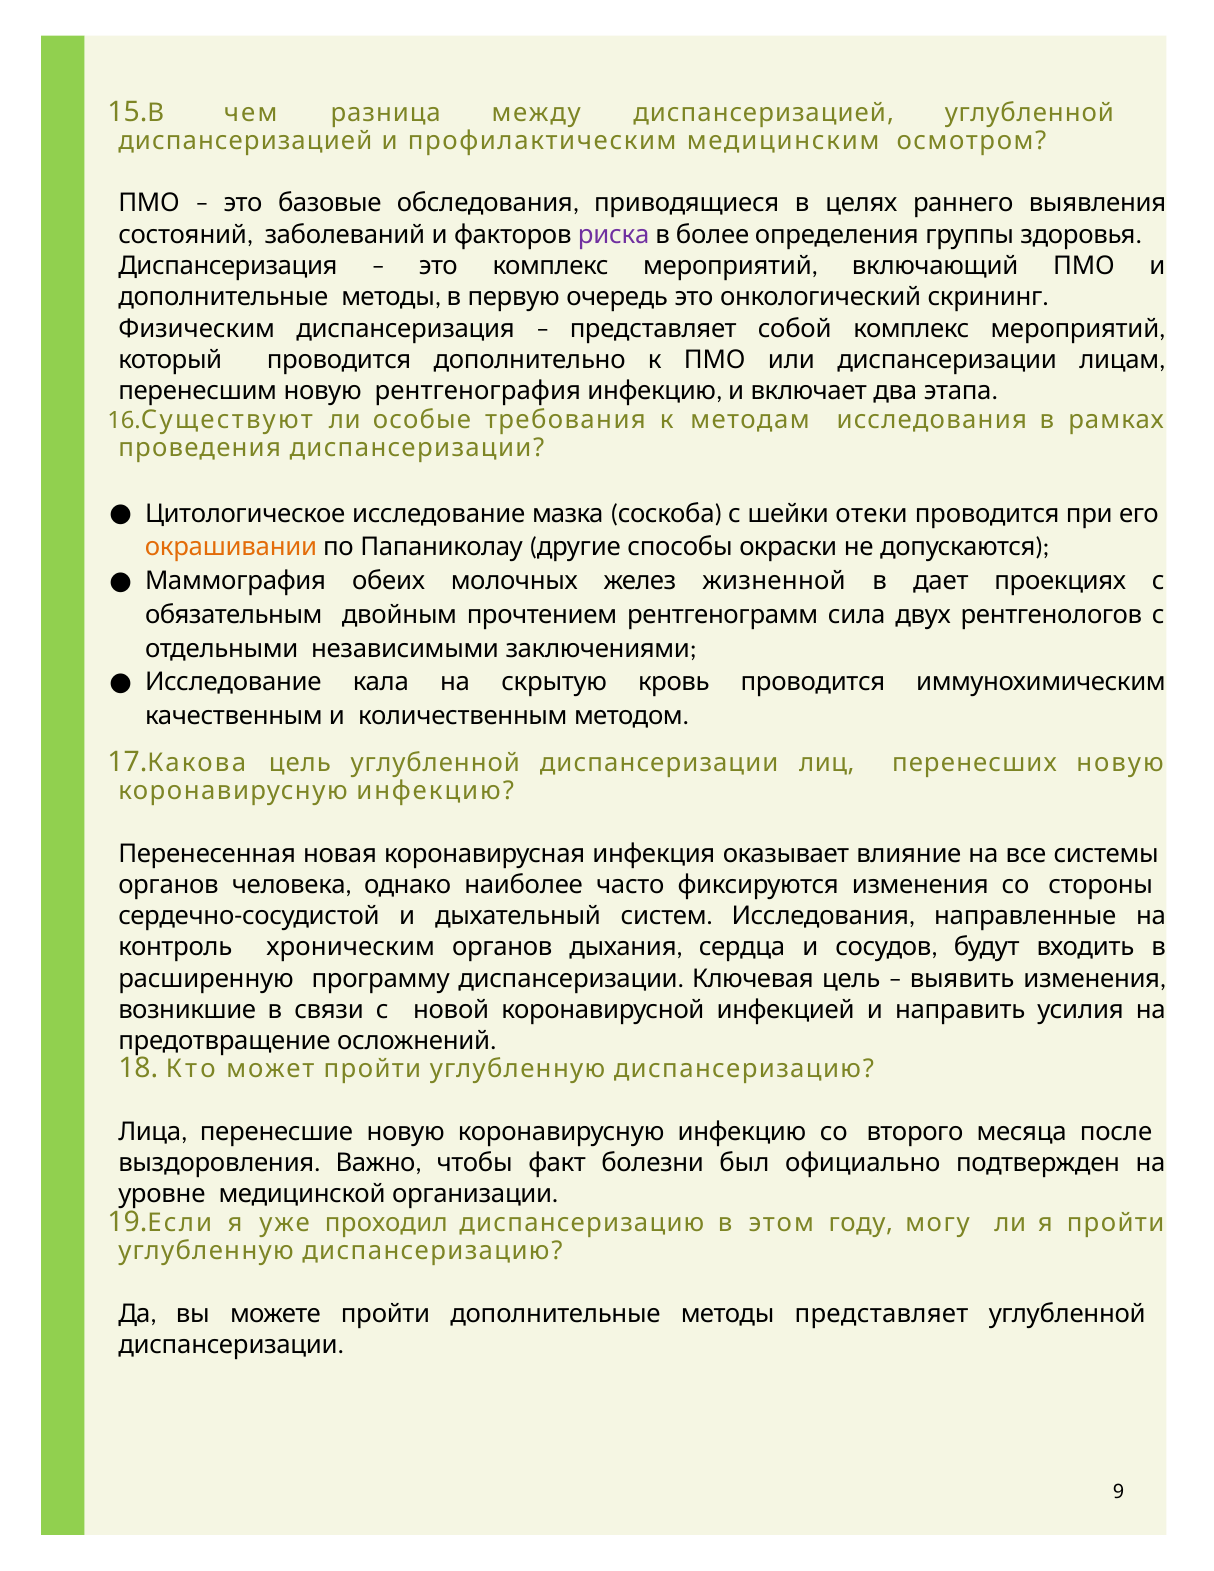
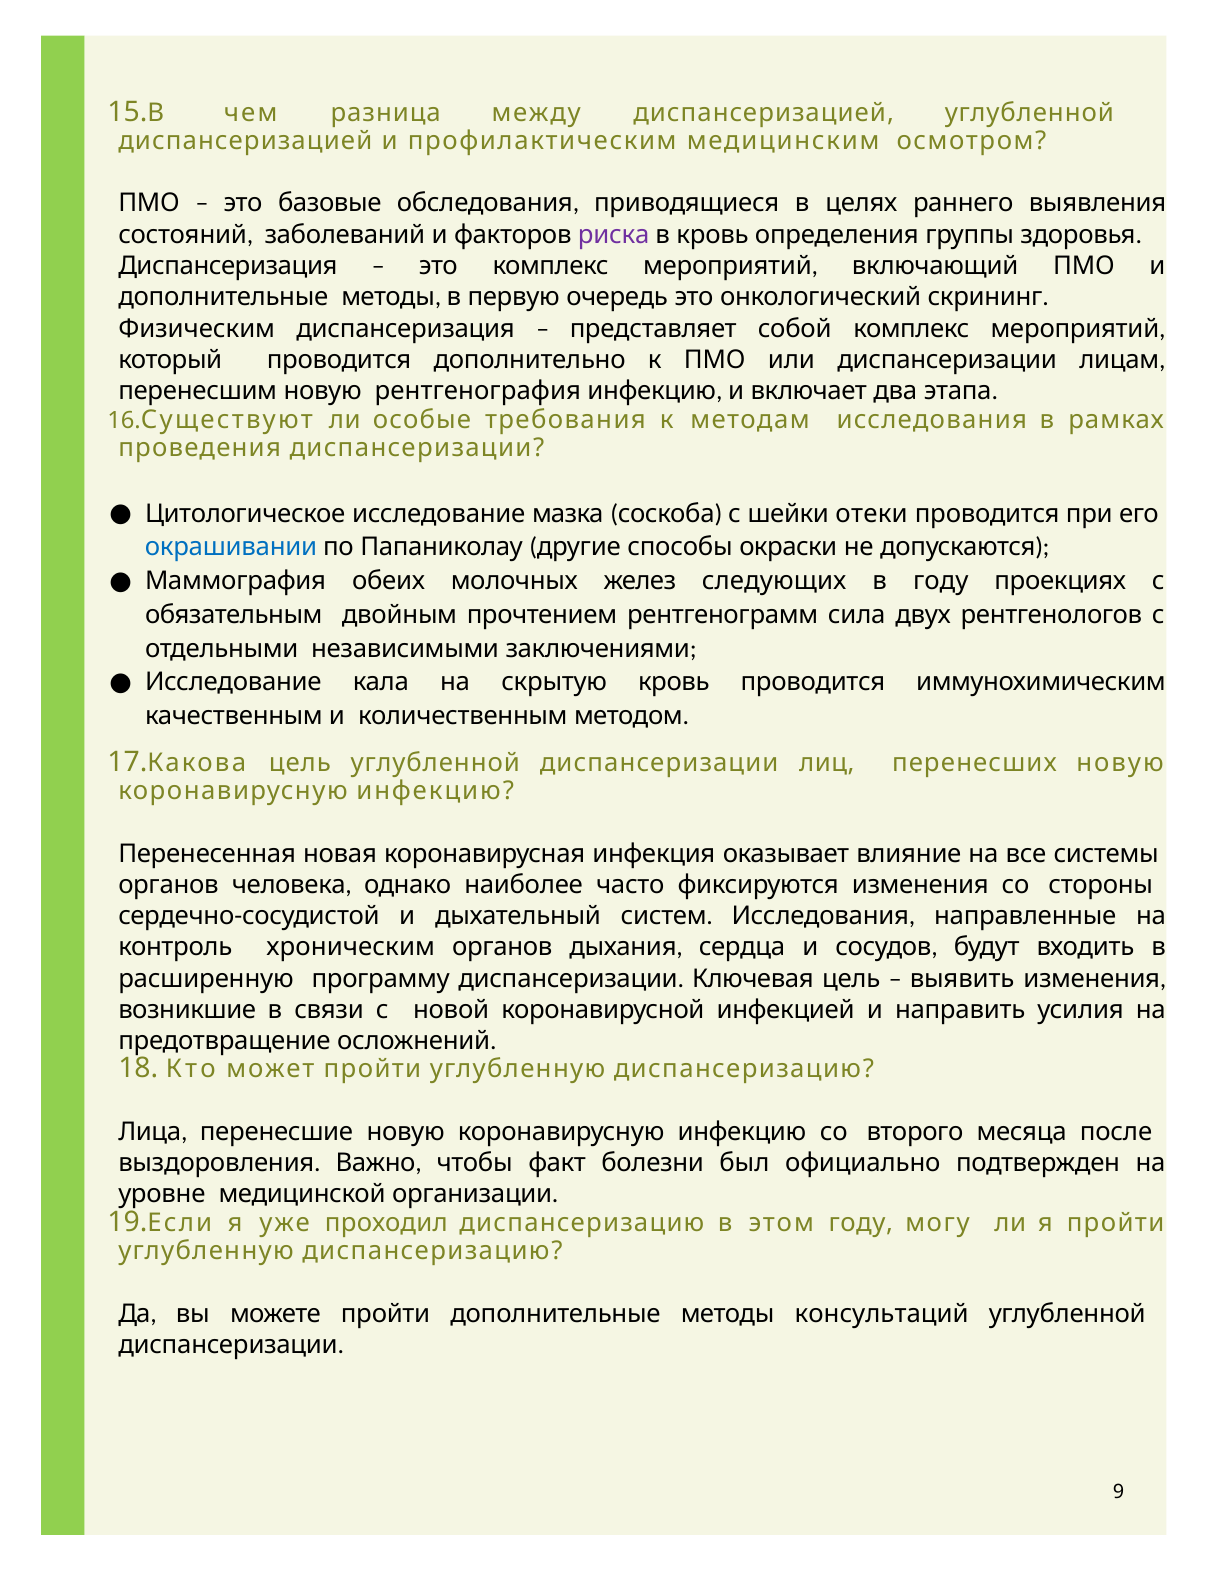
в более: более -> кровь
окрашивании colour: orange -> blue
жизненной: жизненной -> следующих
в дает: дает -> году
методы представляет: представляет -> консультаций
